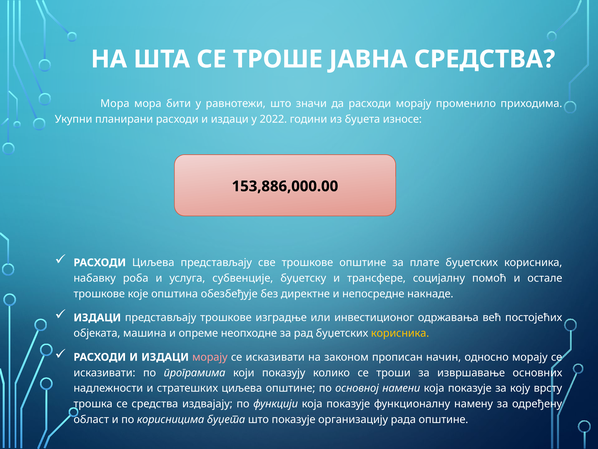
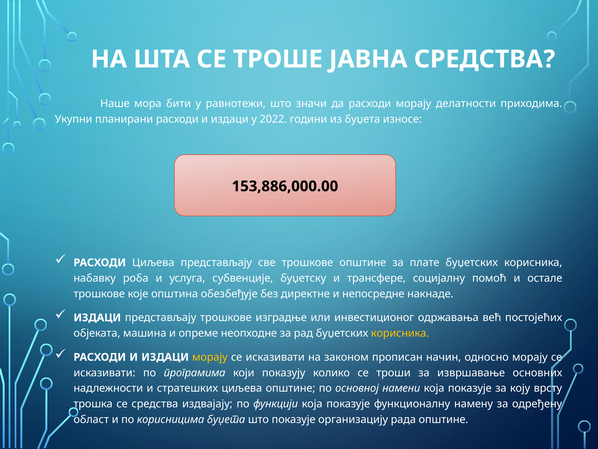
Мора at (115, 104): Мора -> Наше
променило: променило -> делатности
морају at (210, 357) colour: pink -> yellow
